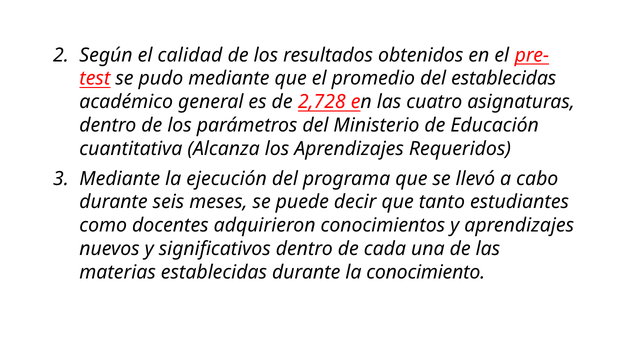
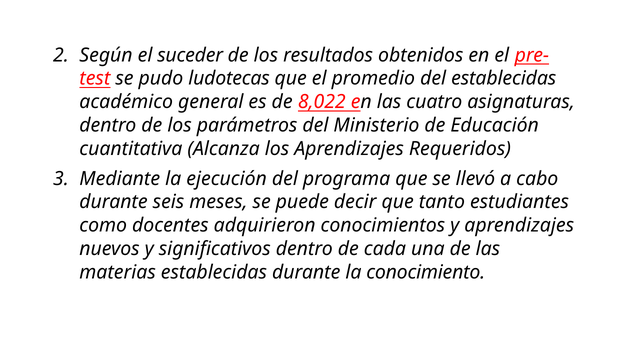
calidad: calidad -> suceder
pudo mediante: mediante -> ludotecas
2,728: 2,728 -> 8,022
